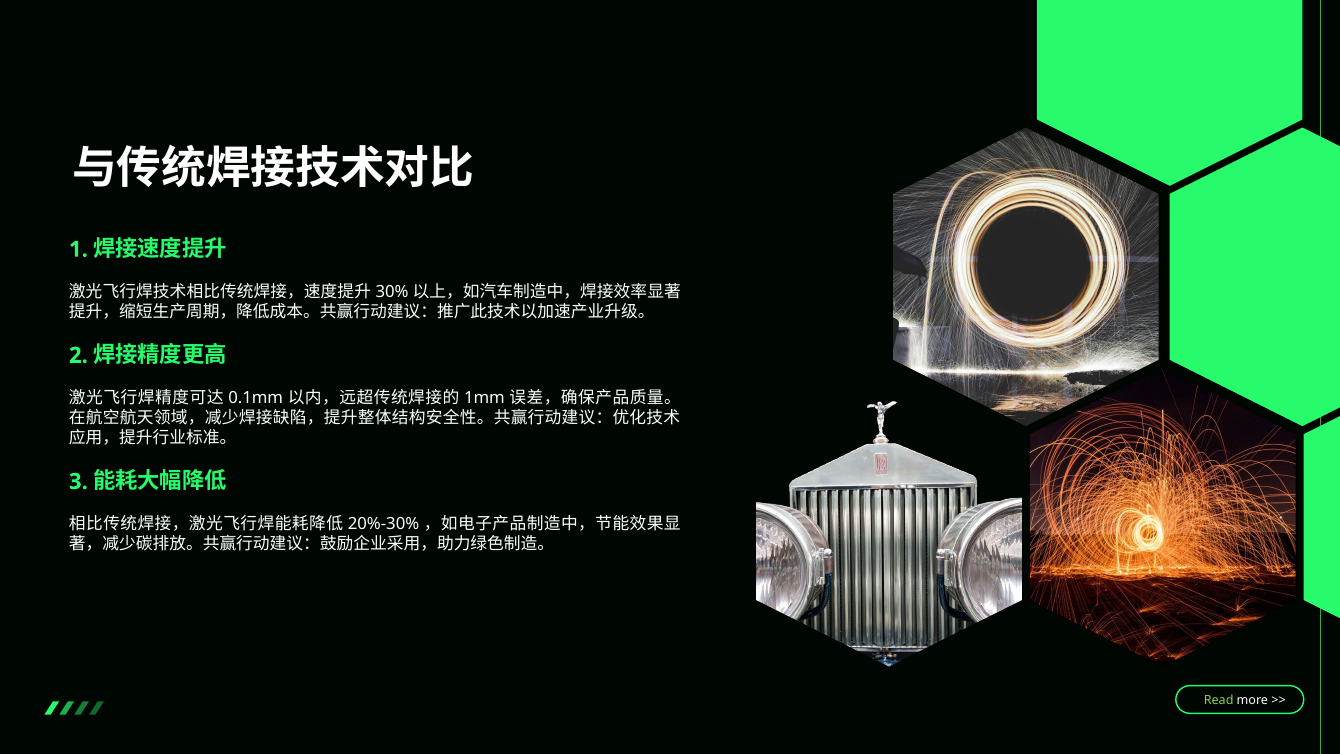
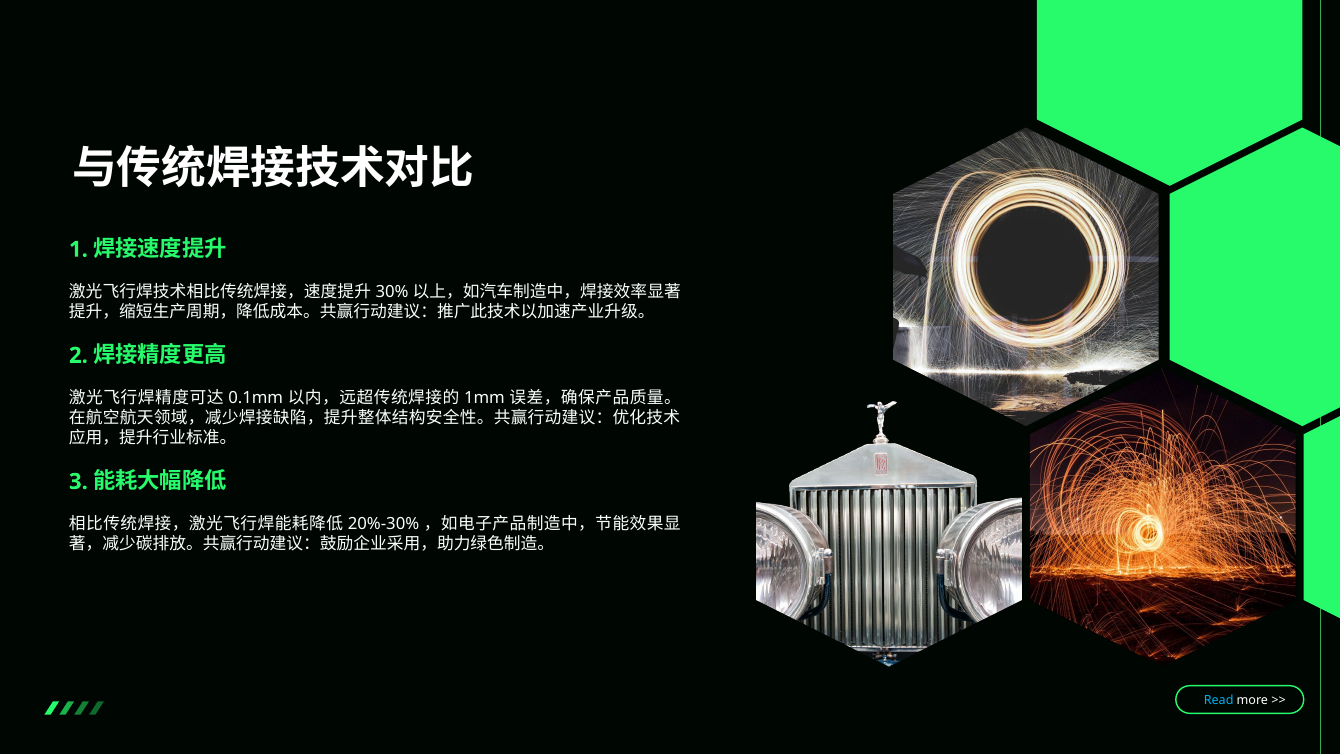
Read colour: light green -> light blue
